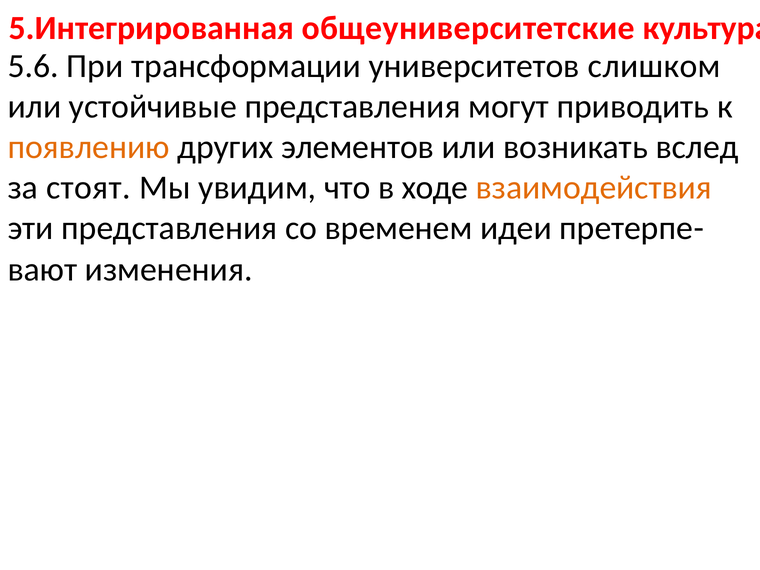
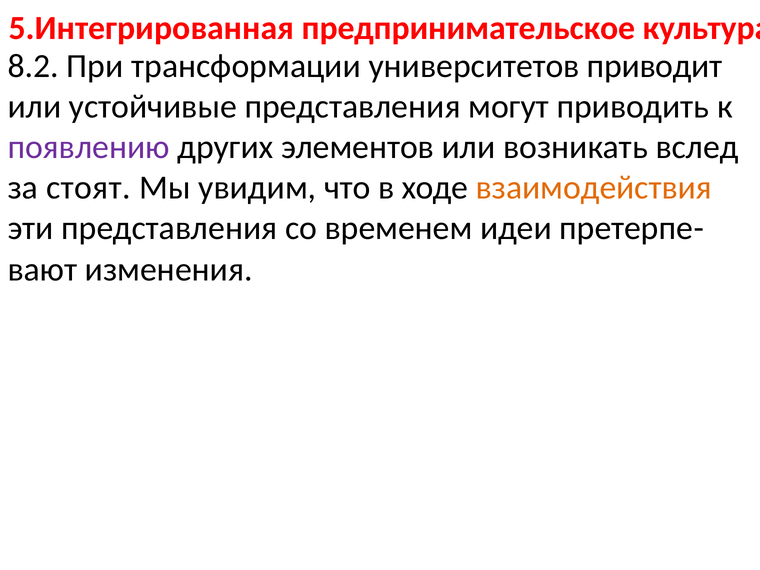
общеуниверситетские: общеуниверситетские -> предпринимательское
5.6: 5.6 -> 8.2
слишком: слишком -> приводит
появлению colour: orange -> purple
